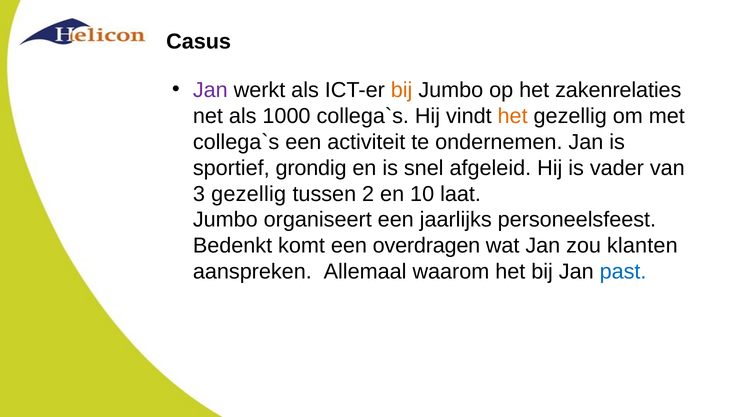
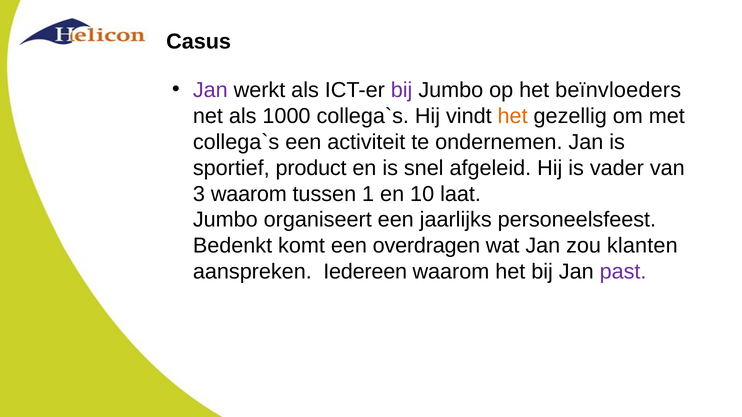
bij at (402, 90) colour: orange -> purple
zakenrelaties: zakenrelaties -> beïnvloeders
grondig: grondig -> product
3 gezellig: gezellig -> waarom
2: 2 -> 1
Allemaal: Allemaal -> Iedereen
past colour: blue -> purple
